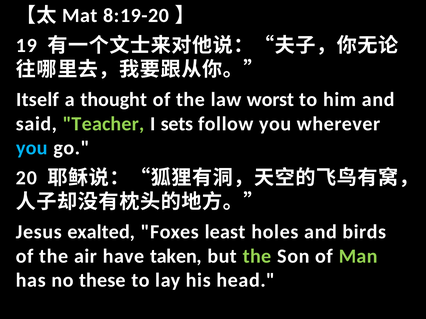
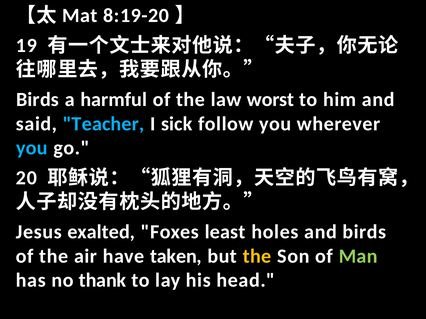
Itself at (38, 100): Itself -> Birds
thought: thought -> harmful
Teacher colour: light green -> light blue
sets: sets -> sick
the at (257, 256) colour: light green -> yellow
these: these -> thank
